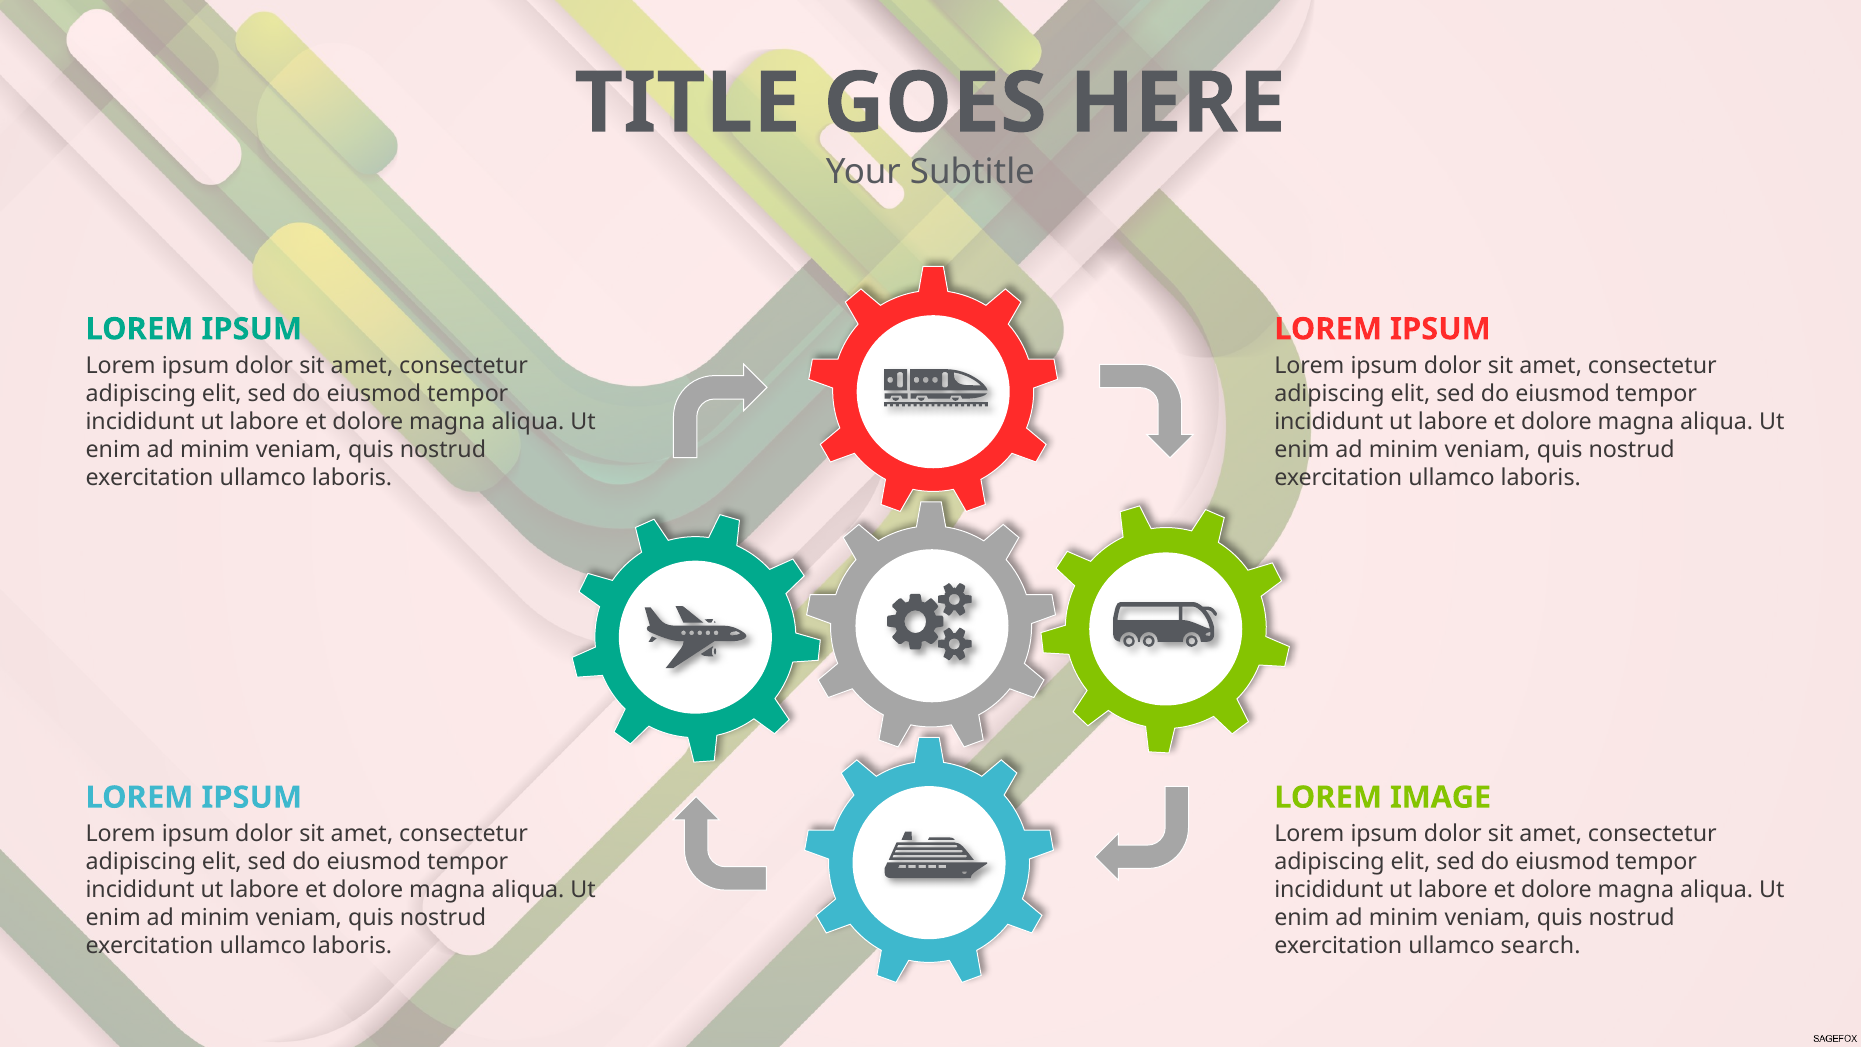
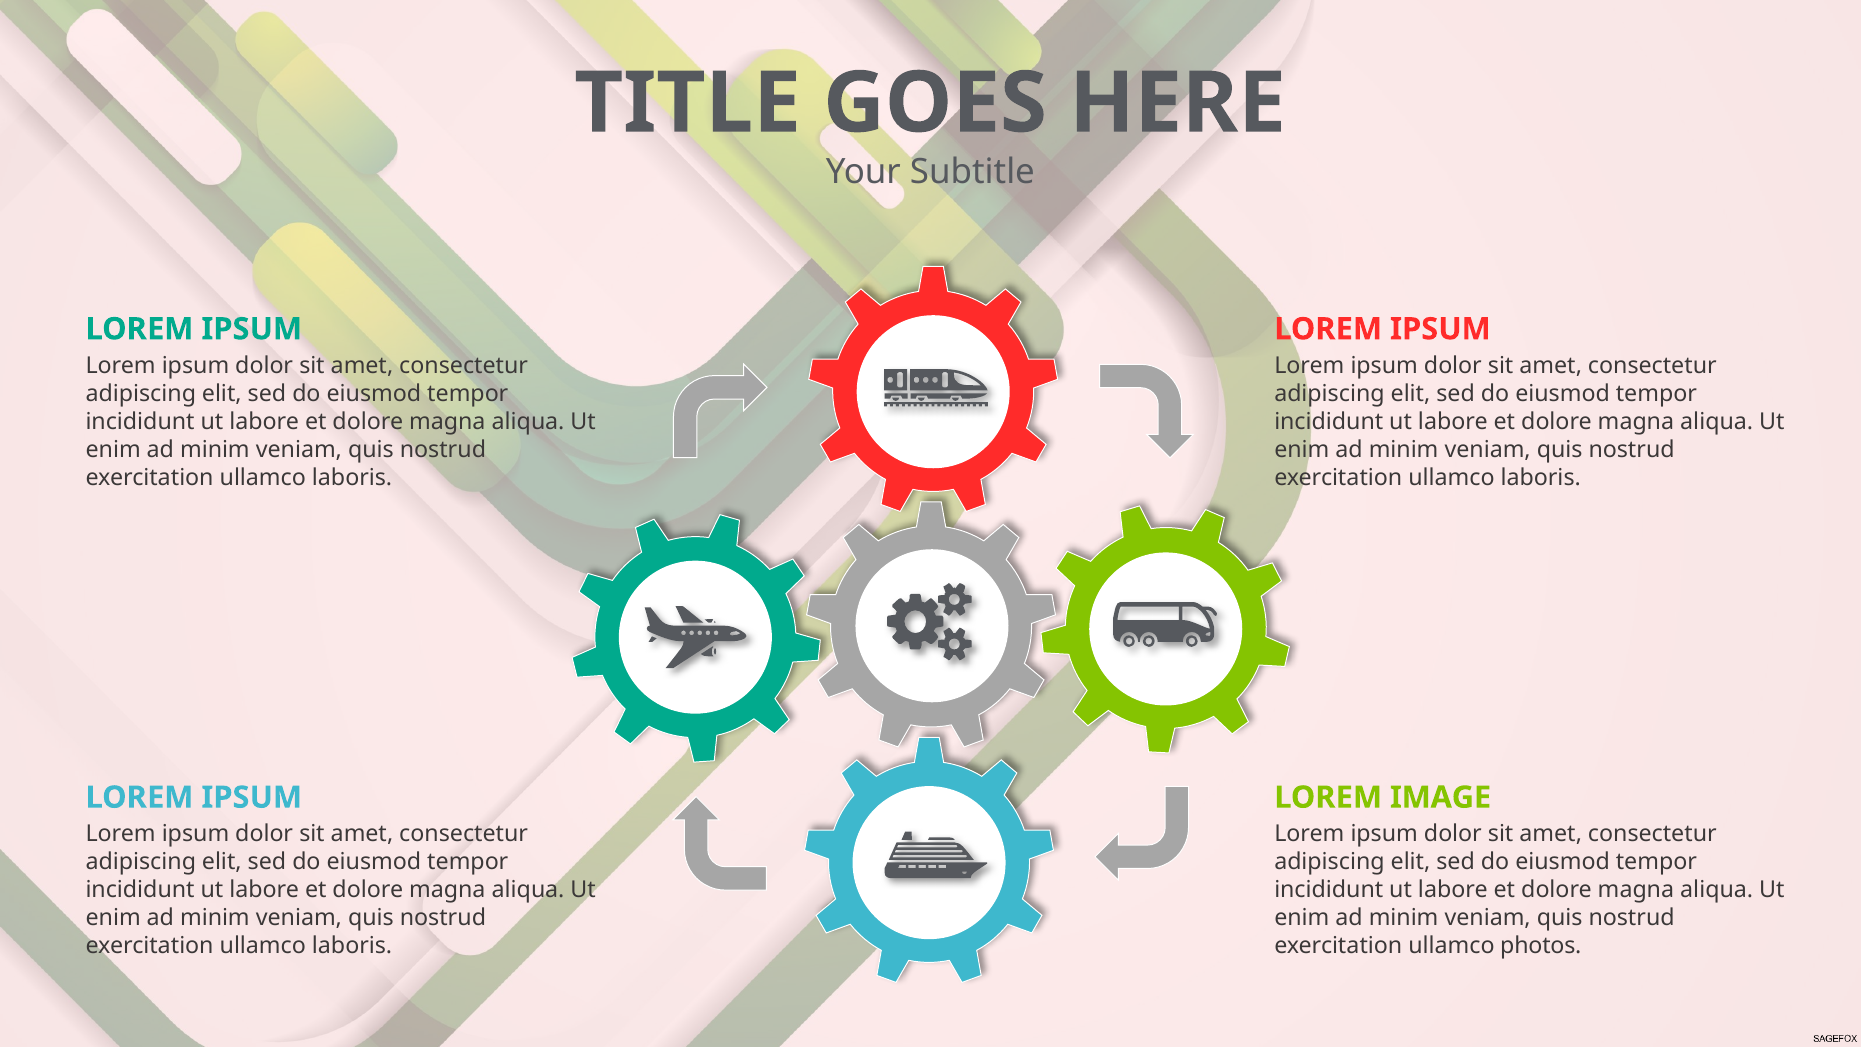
search: search -> photos
